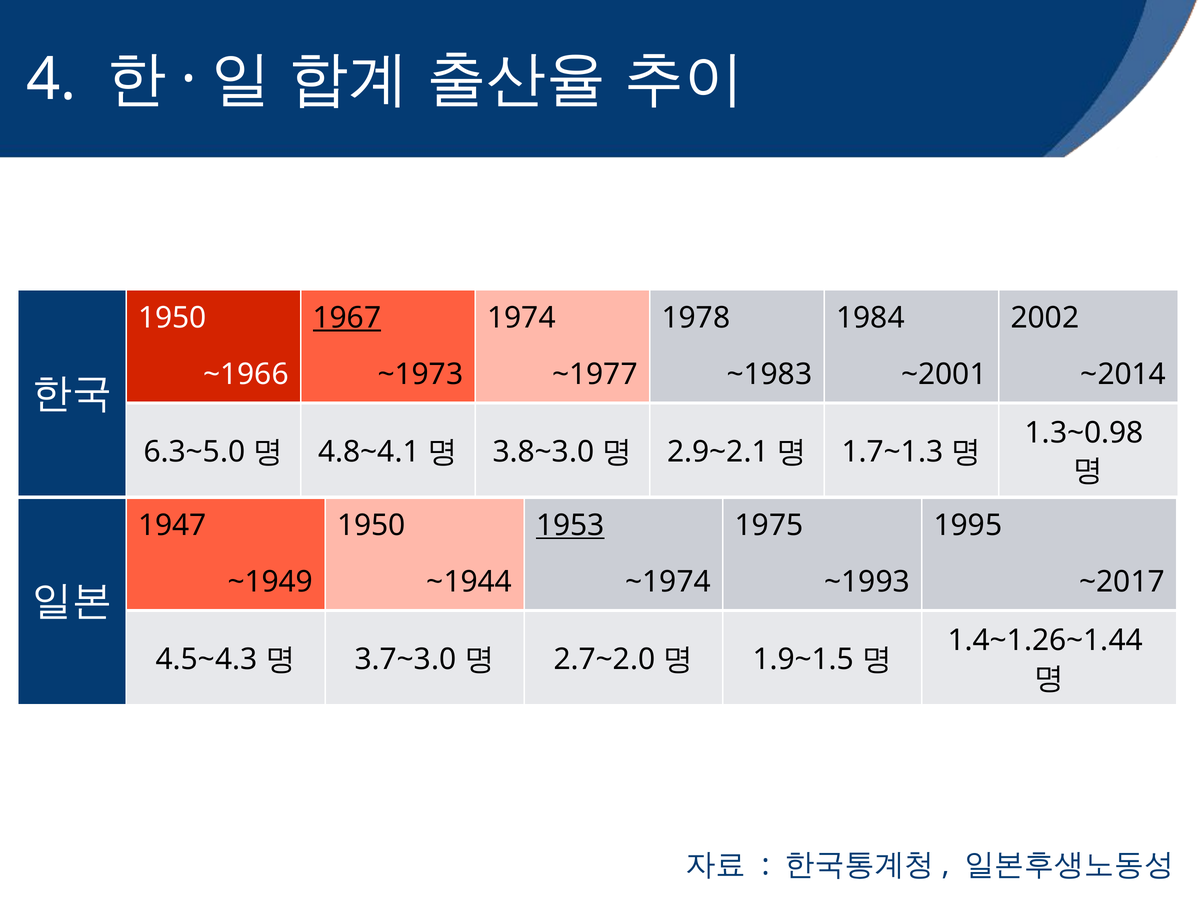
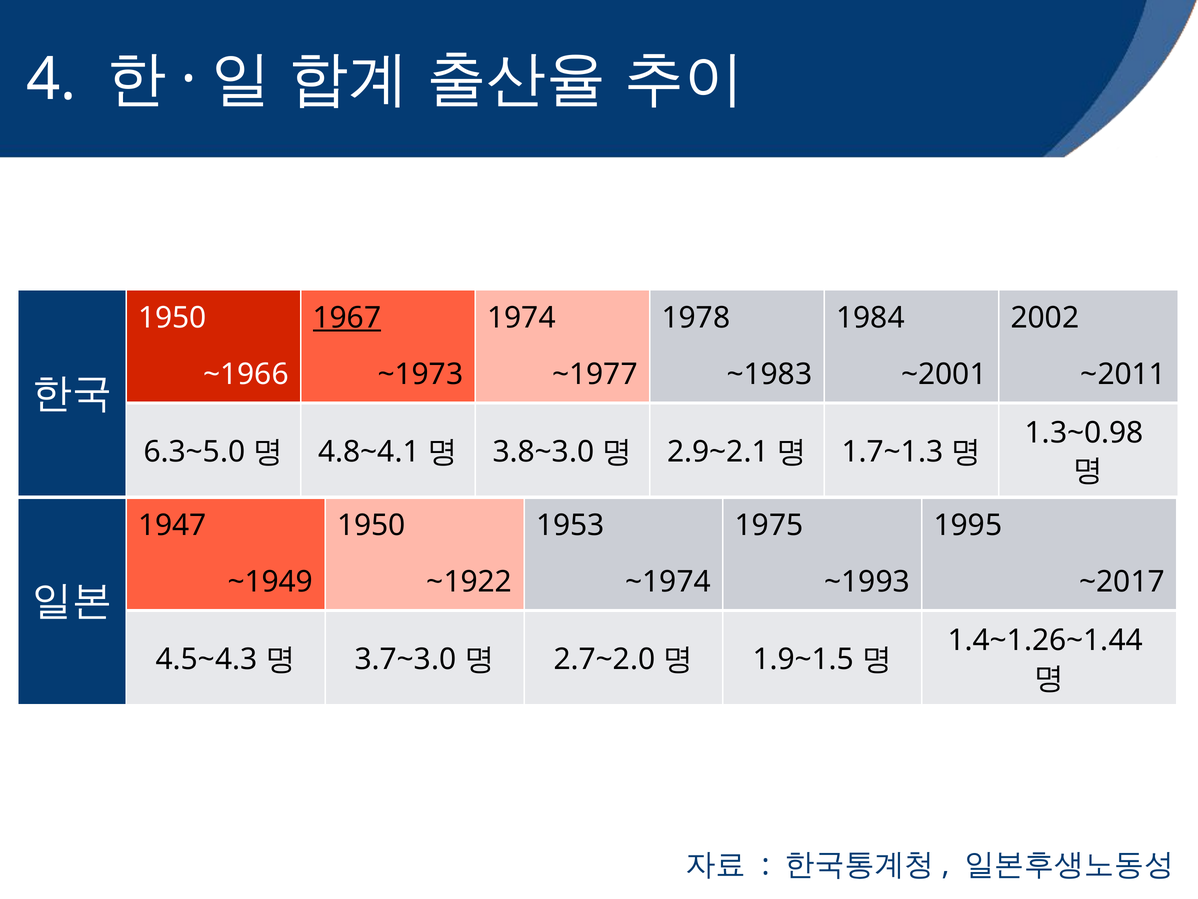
~2014: ~2014 -> ~2011
1953 underline: present -> none
~1944: ~1944 -> ~1922
